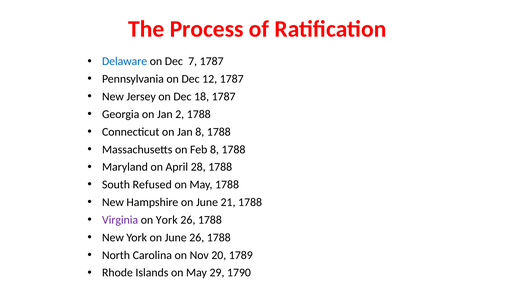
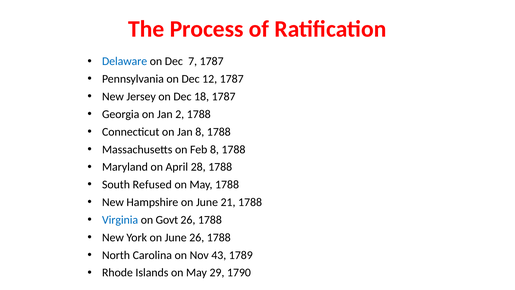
Virginia colour: purple -> blue
on York: York -> Govt
20: 20 -> 43
